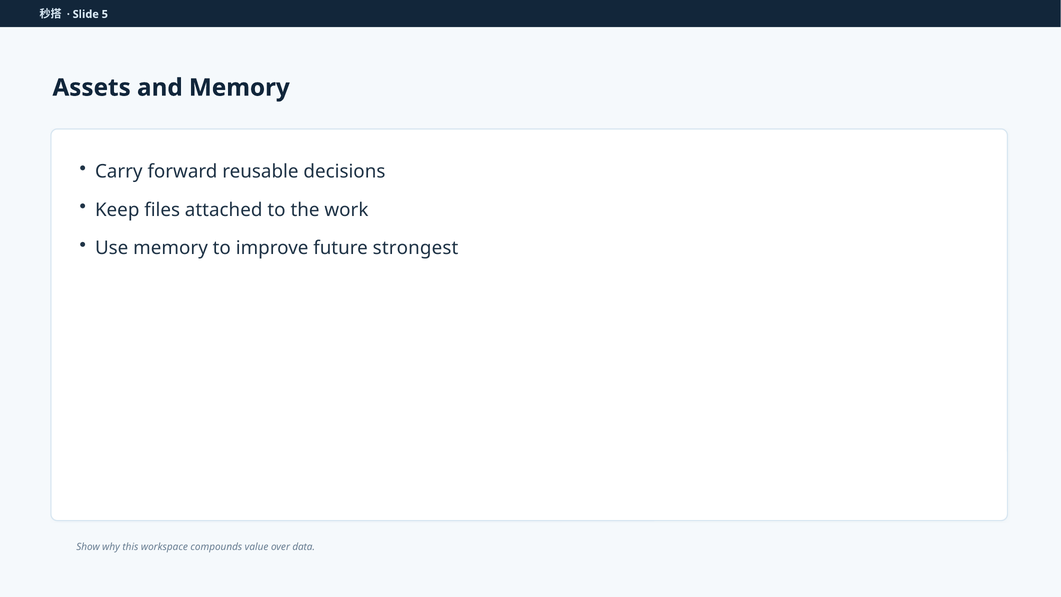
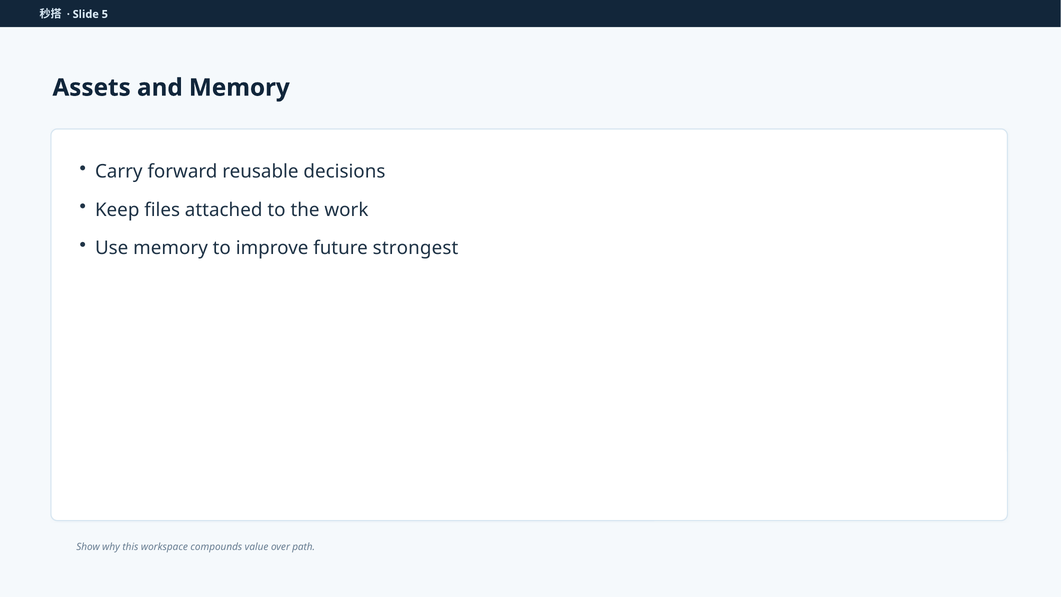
data: data -> path
